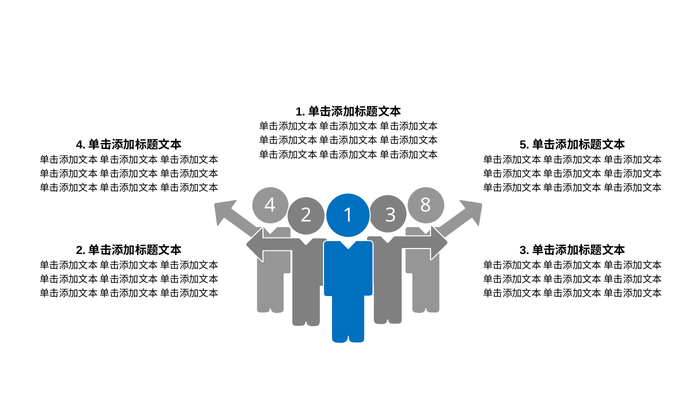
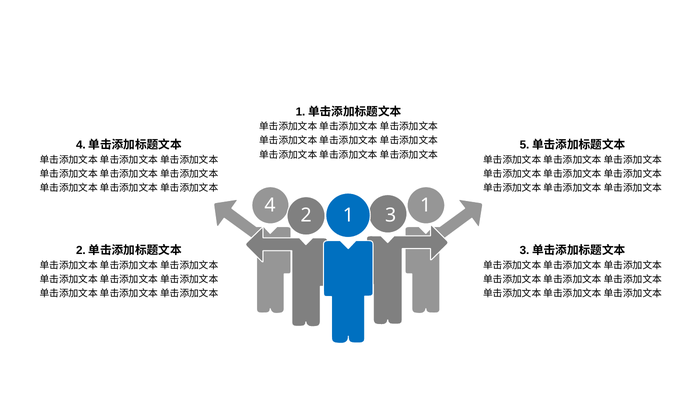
4 8: 8 -> 1
